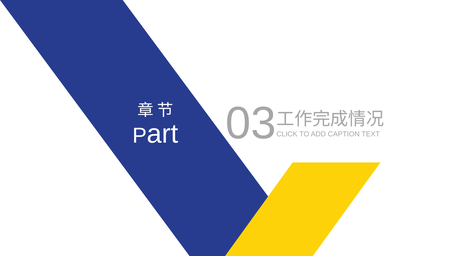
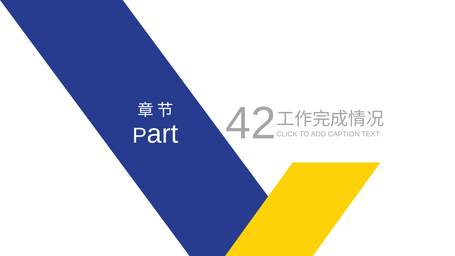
03: 03 -> 42
